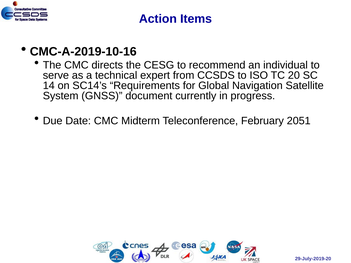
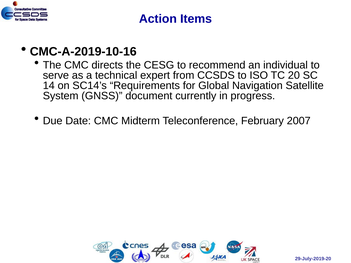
2051: 2051 -> 2007
